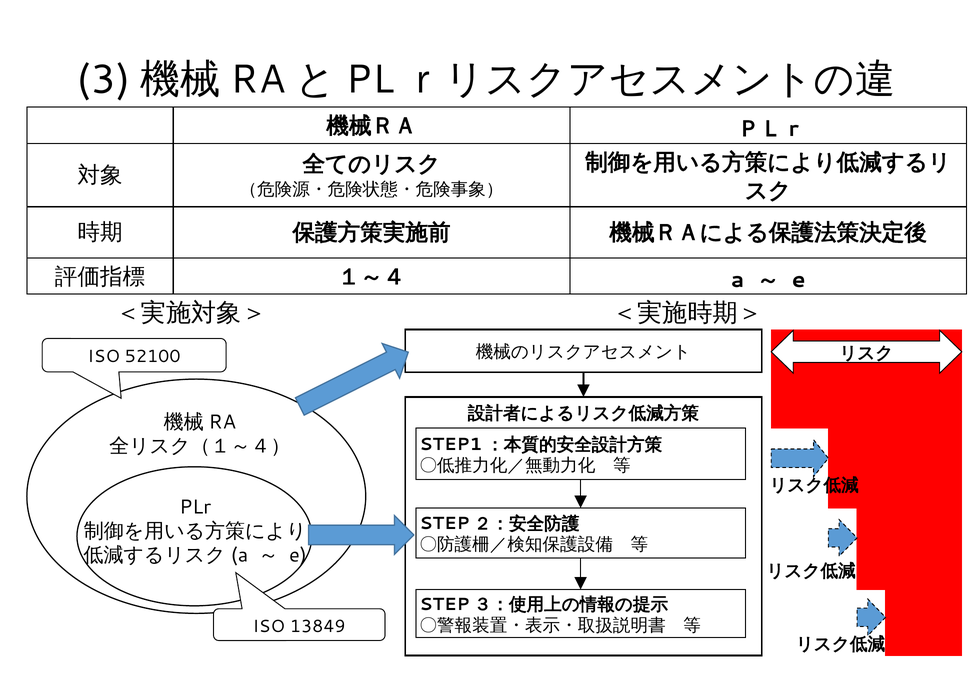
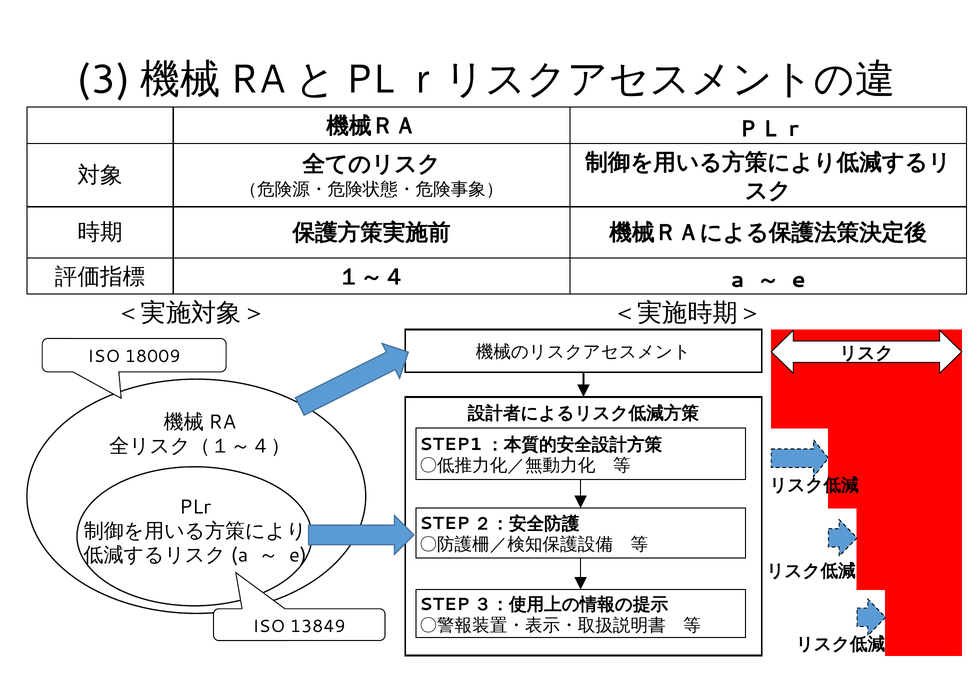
52100: 52100 -> 18009
